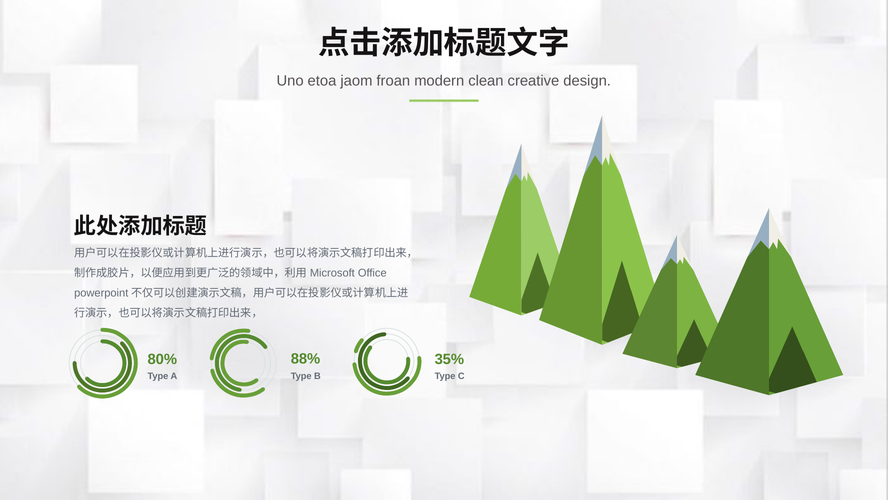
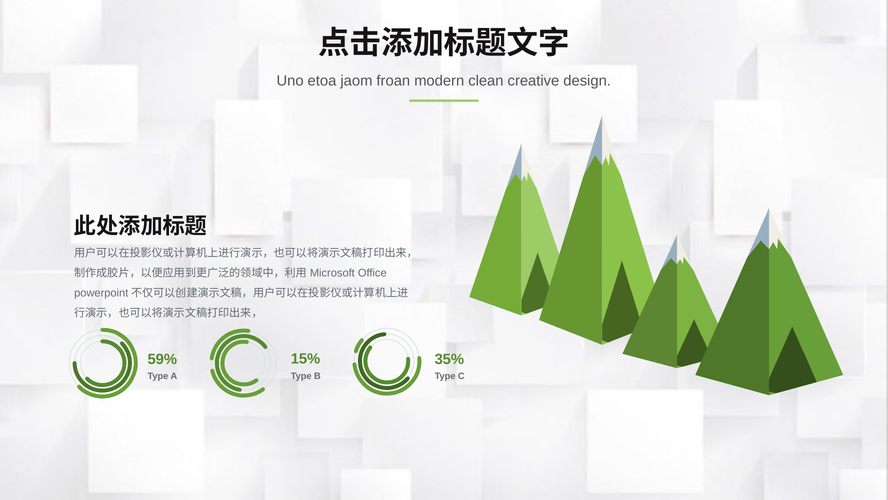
88%: 88% -> 15%
80%: 80% -> 59%
